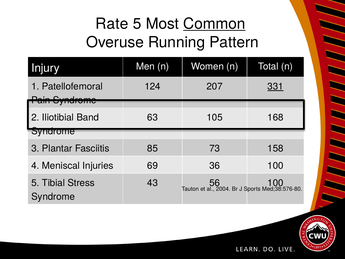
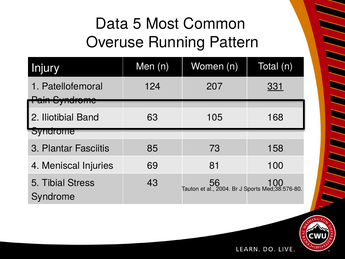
Rate: Rate -> Data
Common underline: present -> none
36: 36 -> 81
